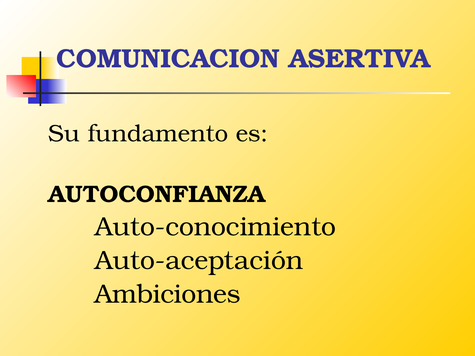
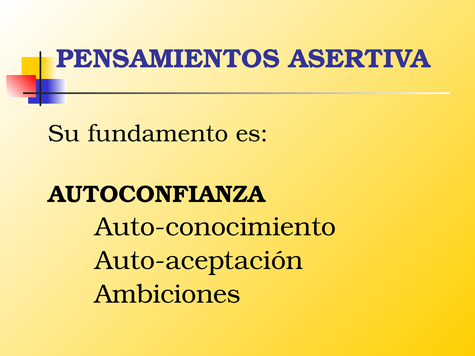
COMUNICACION: COMUNICACION -> PENSAMIENTOS
